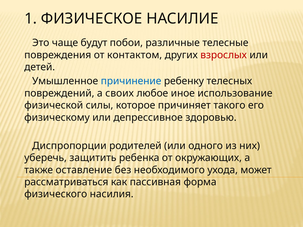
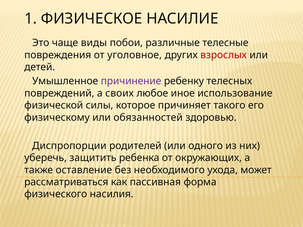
будут: будут -> виды
контактом: контактом -> уголовное
причинение colour: blue -> purple
депрессивное: депрессивное -> обязанностей
